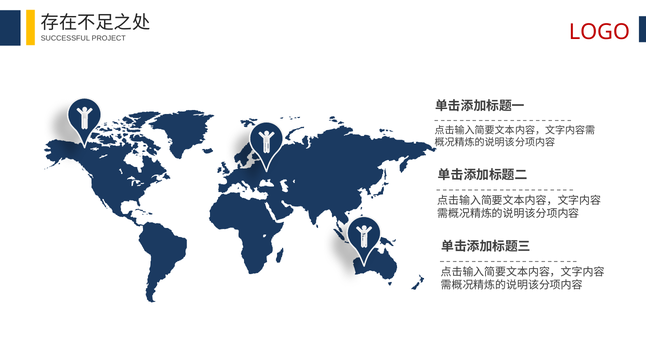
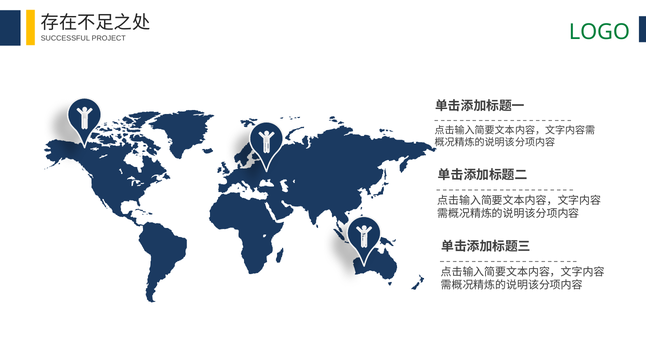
LOGO colour: red -> green
